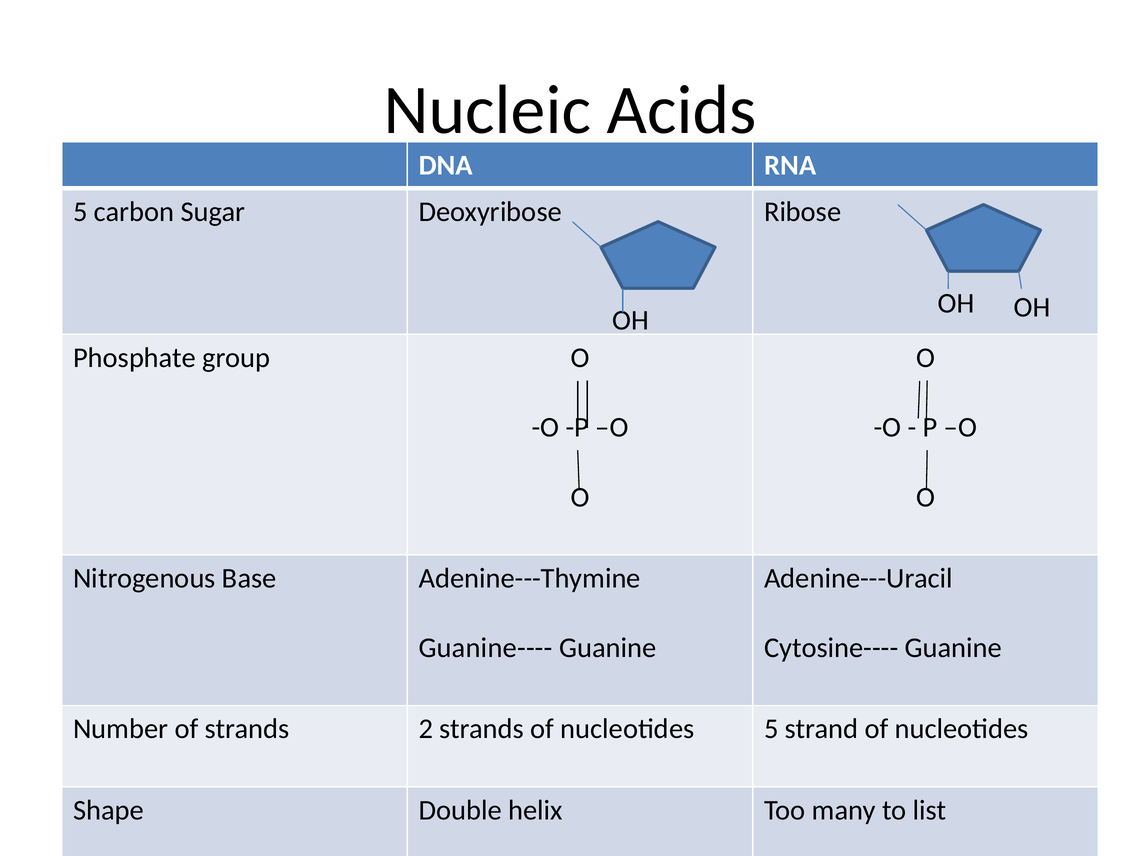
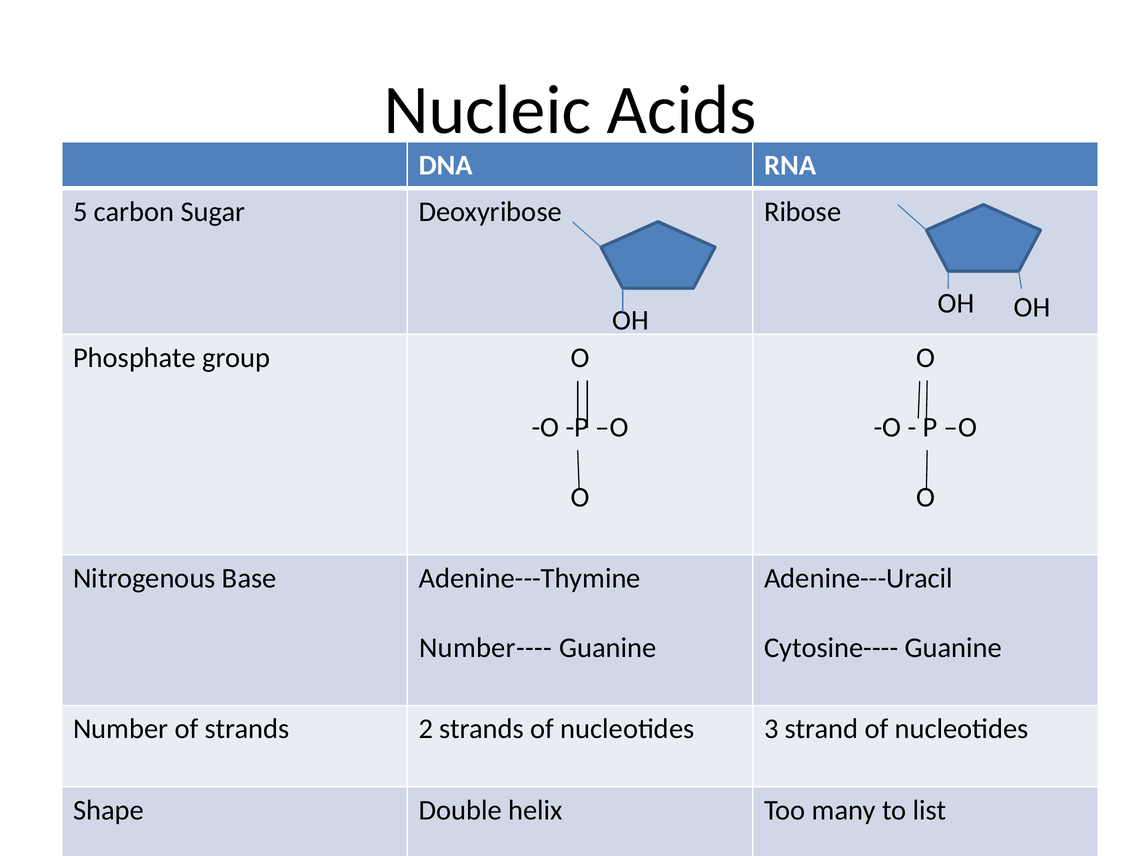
Guanine----: Guanine---- -> Number----
nucleotides 5: 5 -> 3
